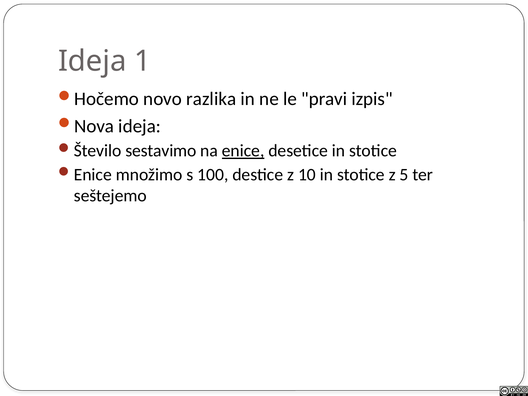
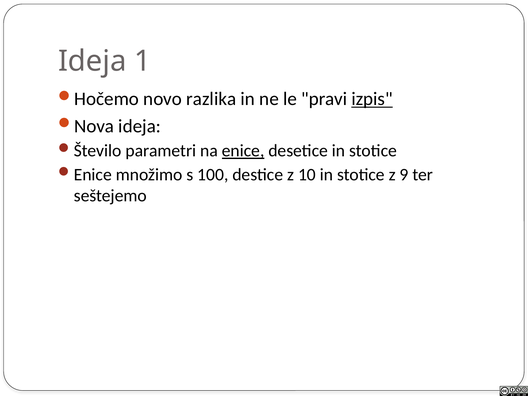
izpis underline: none -> present
sestavimo: sestavimo -> parametri
5: 5 -> 9
